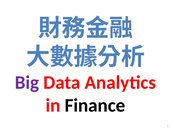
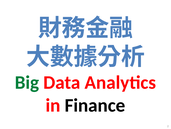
Big colour: purple -> green
